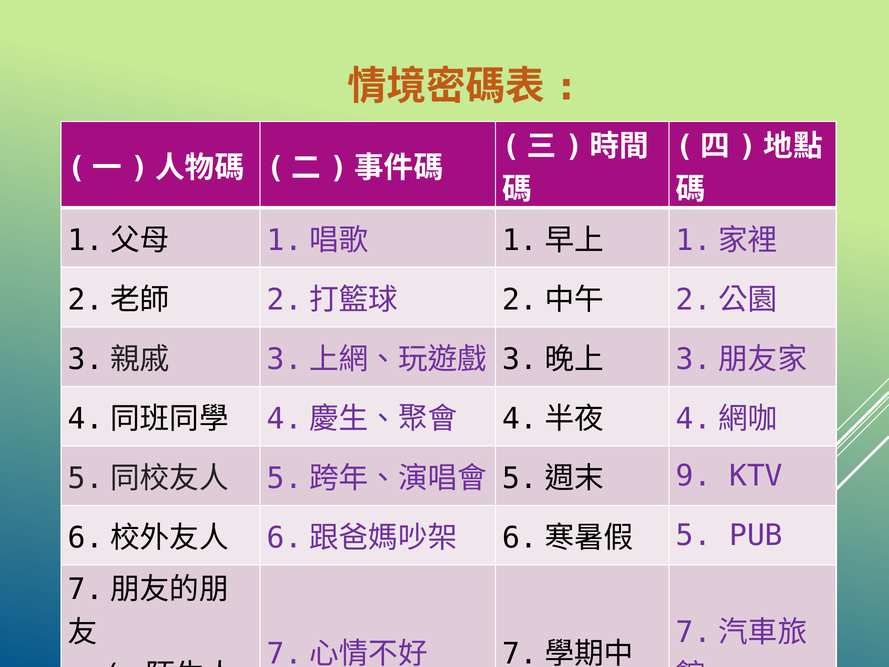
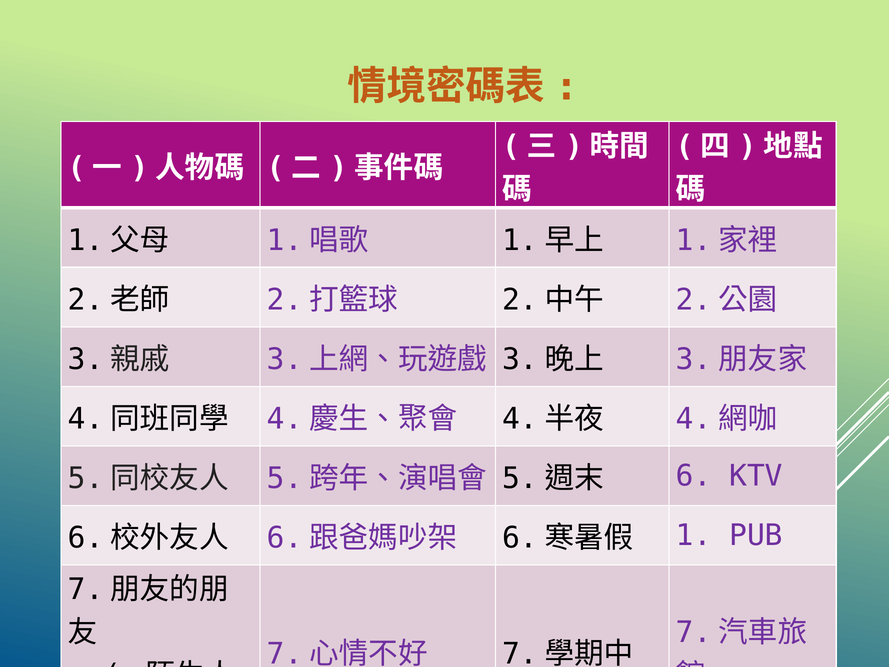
9: 9 -> 6
5: 5 -> 1
